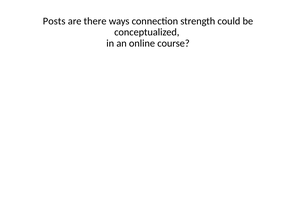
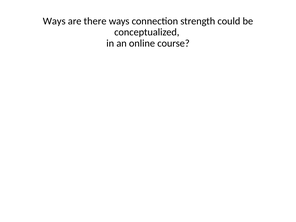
Posts at (54, 21): Posts -> Ways
